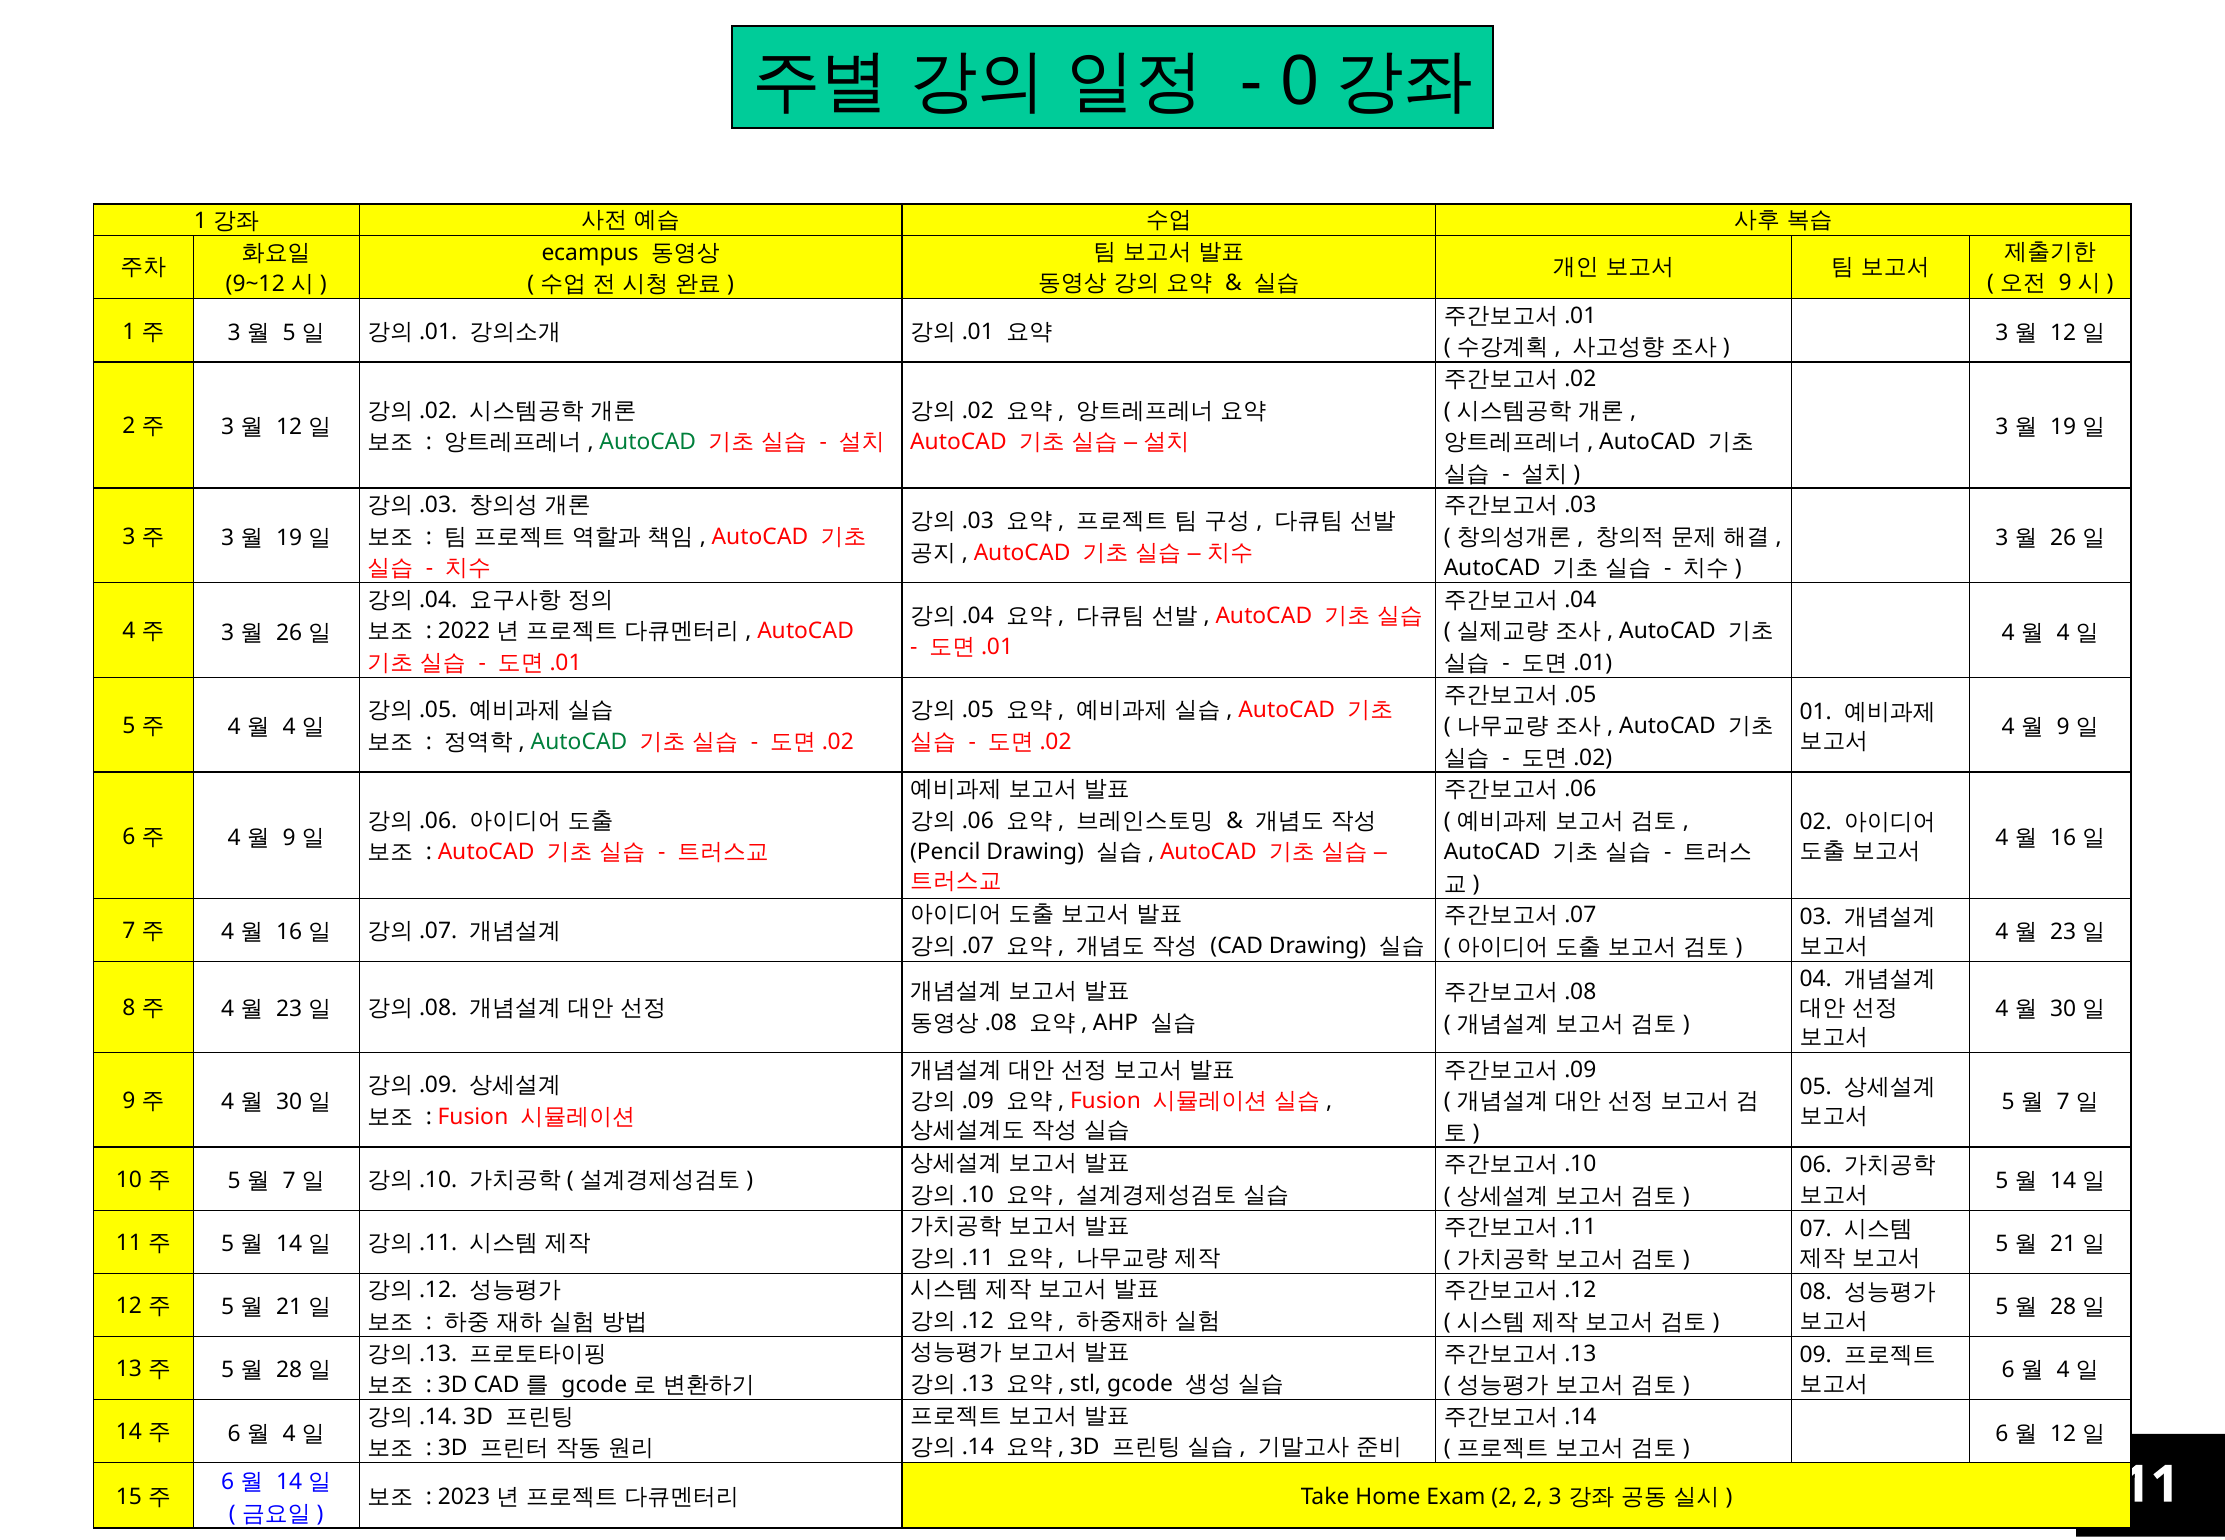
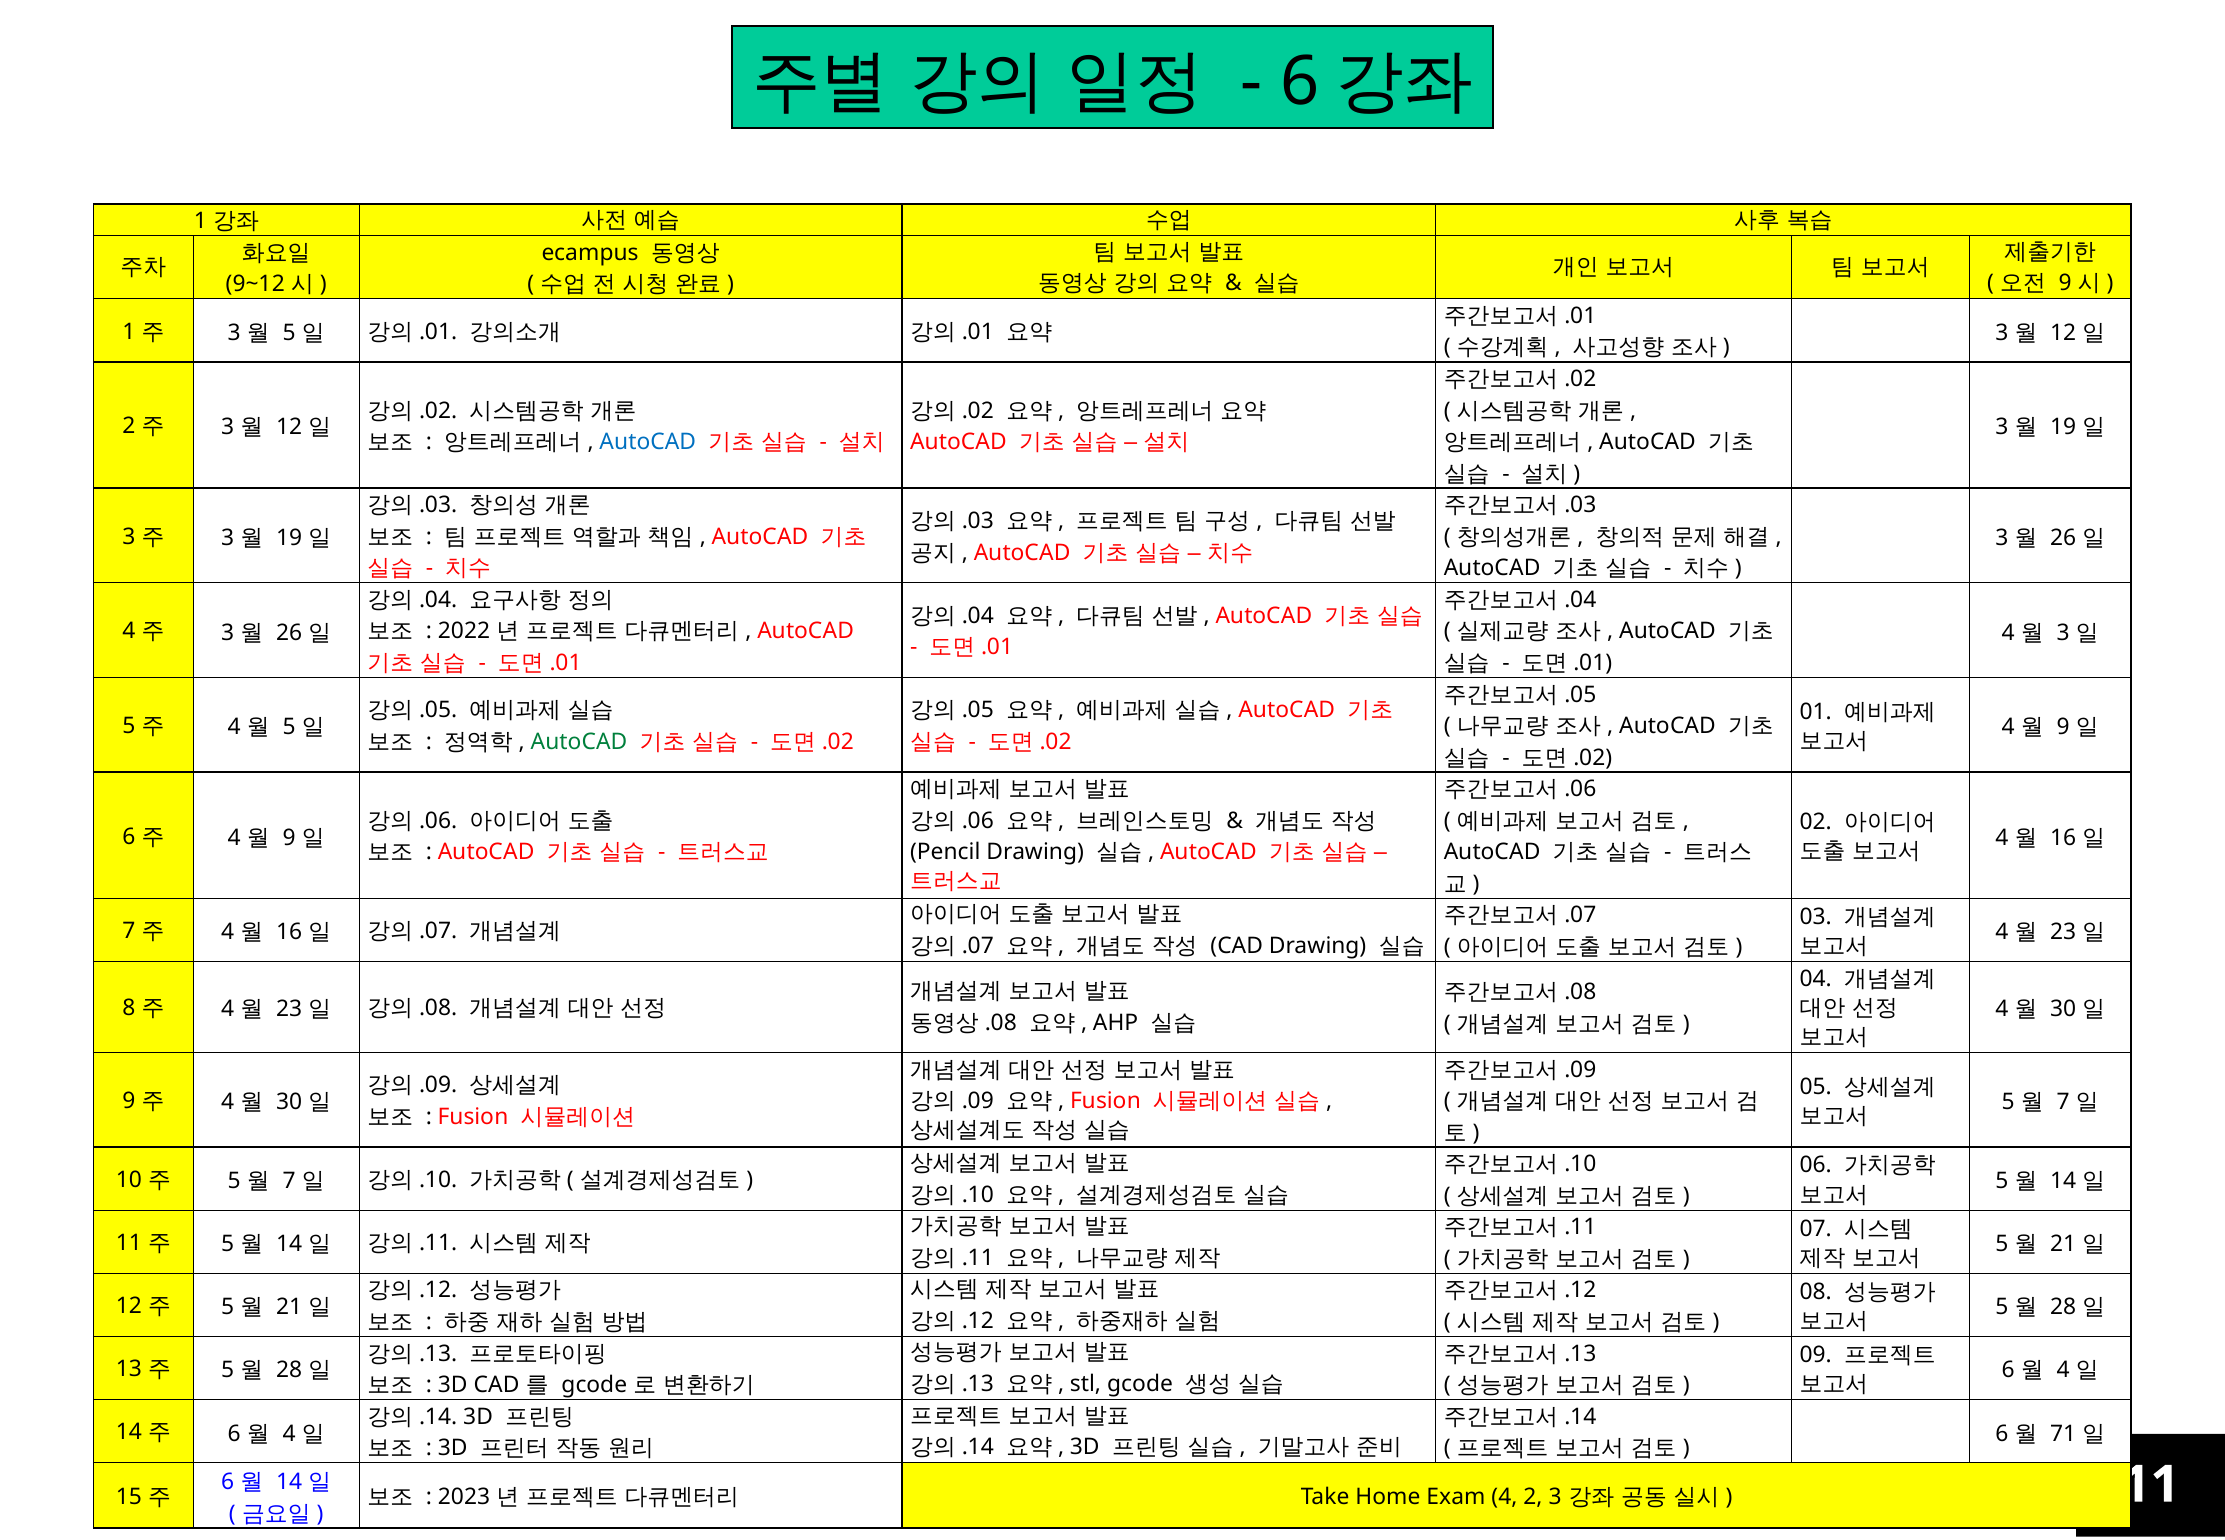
0 at (1300, 82): 0 -> 6
AutoCAD at (648, 442) colour: green -> blue
4 at (2063, 633): 4 -> 3
4 at (289, 727): 4 -> 5
12 at (2063, 1434): 12 -> 71
Exam 2: 2 -> 4
